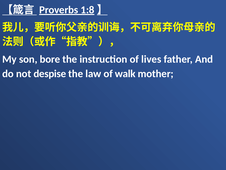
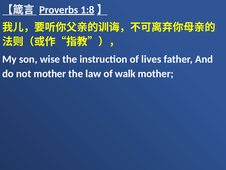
bore: bore -> wise
not despise: despise -> mother
